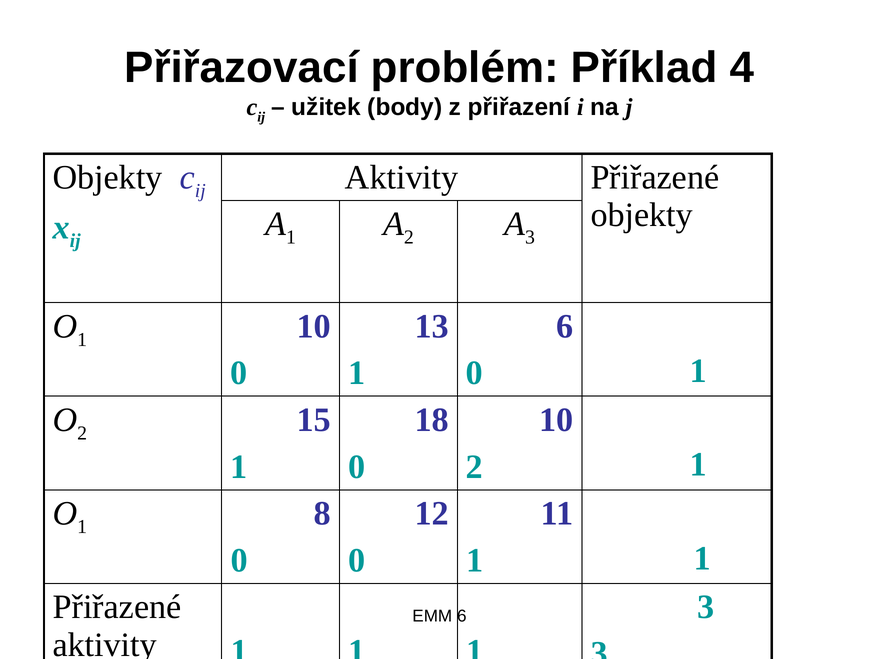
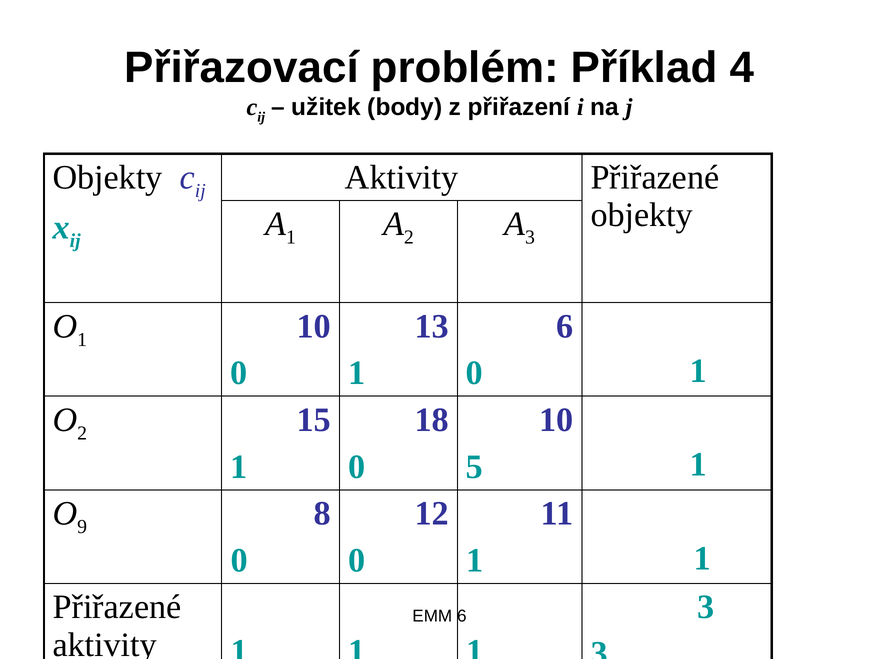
0 2: 2 -> 5
1 at (82, 527): 1 -> 9
